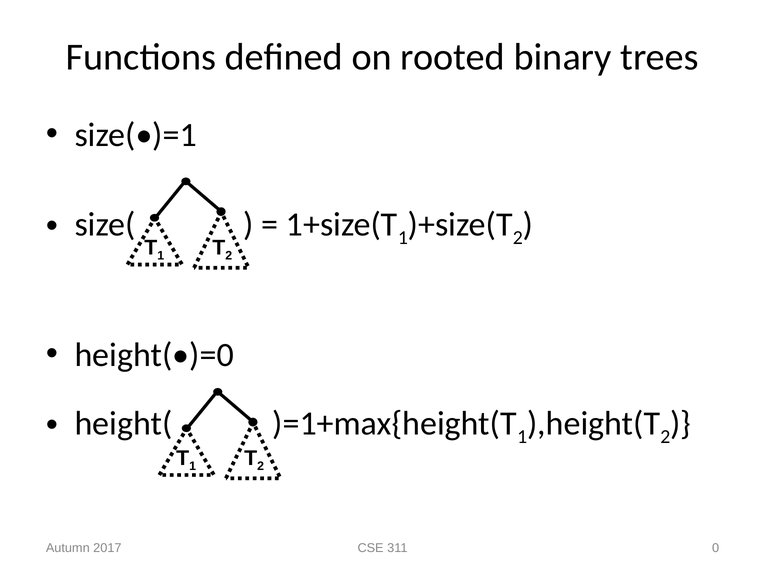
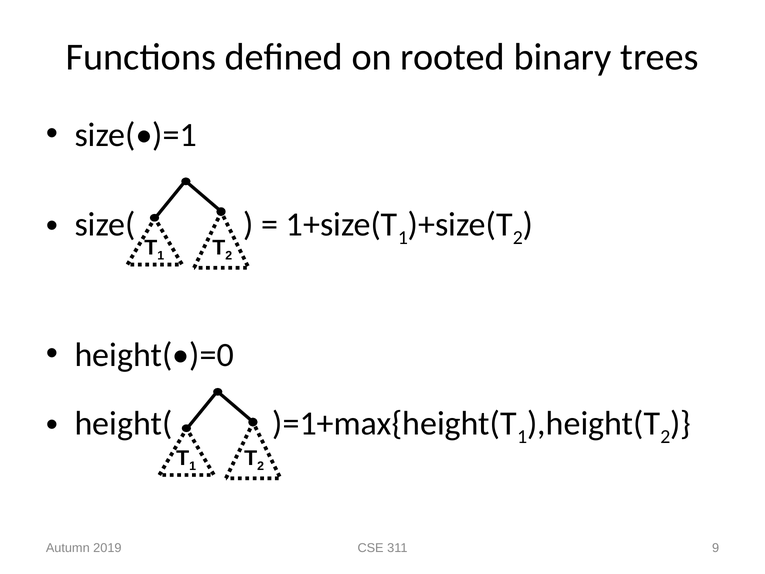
2017: 2017 -> 2019
0: 0 -> 9
